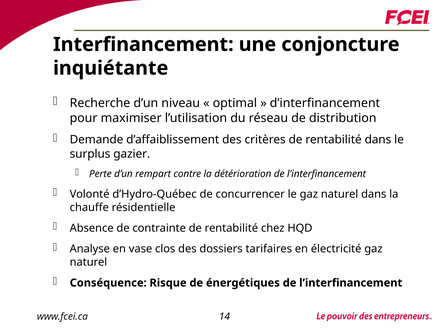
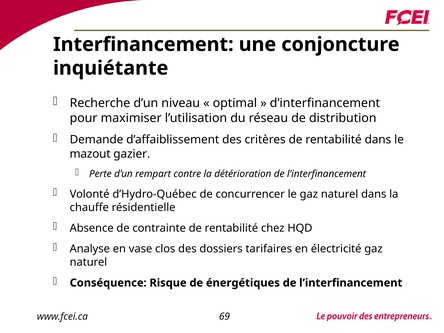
surplus: surplus -> mazout
14: 14 -> 69
